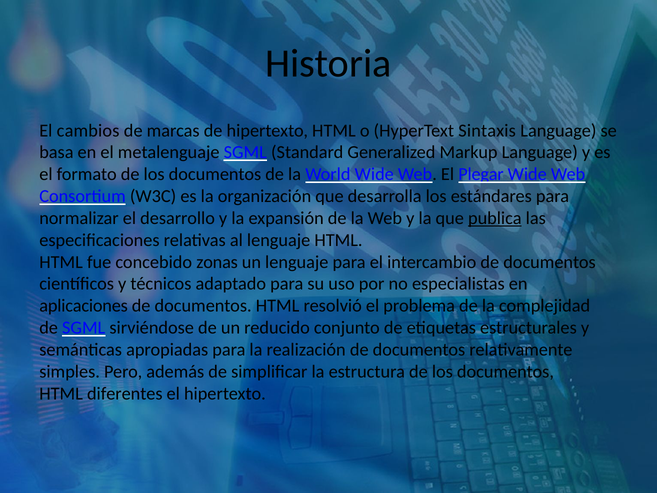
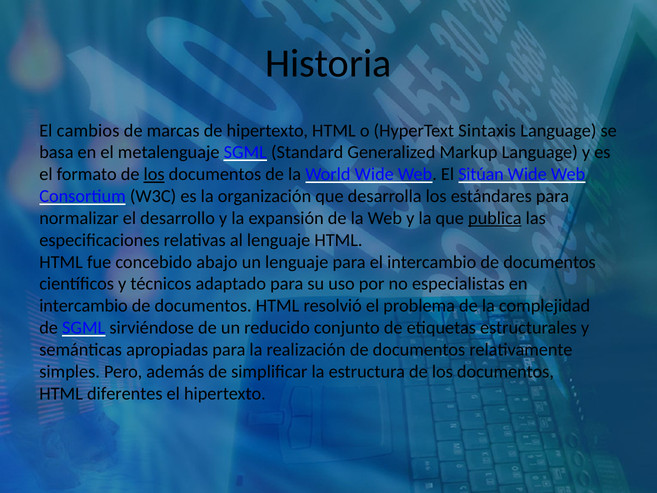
los at (154, 174) underline: none -> present
Plegar: Plegar -> Sitúan
zonas: zonas -> abajo
aplicaciones at (84, 306): aplicaciones -> intercambio
